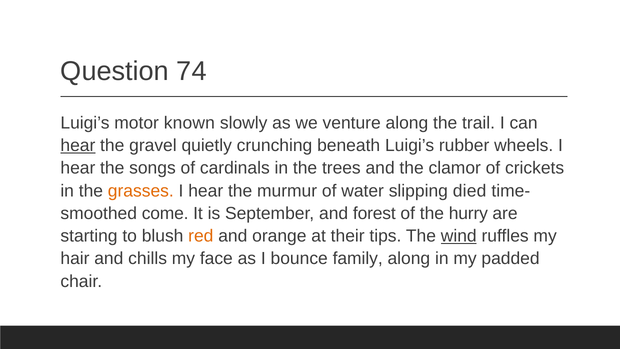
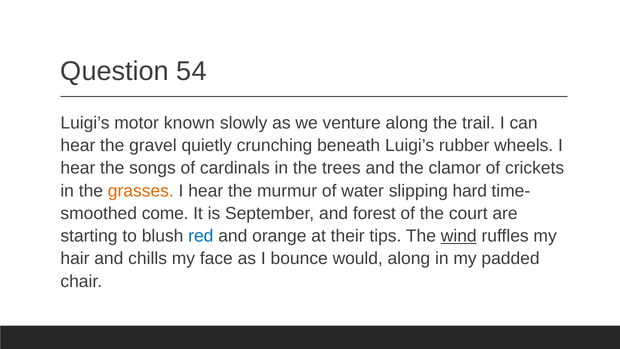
74: 74 -> 54
hear at (78, 145) underline: present -> none
died: died -> hard
hurry: hurry -> court
red colour: orange -> blue
family: family -> would
